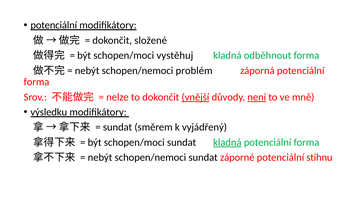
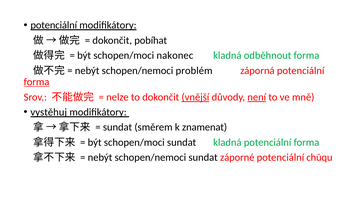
složené: složené -> pobíhat
vystěhuj: vystěhuj -> nakonec
forma at (37, 82) underline: none -> present
výsledku: výsledku -> vystěhuj
vyjádřený: vyjádřený -> znamenat
kladná at (227, 142) underline: present -> none
stihnu: stihnu -> chūqu
